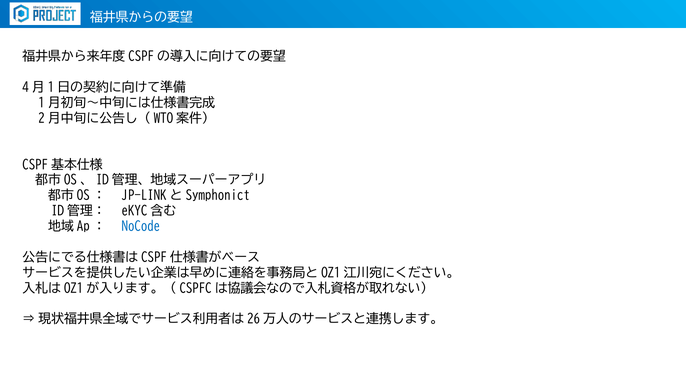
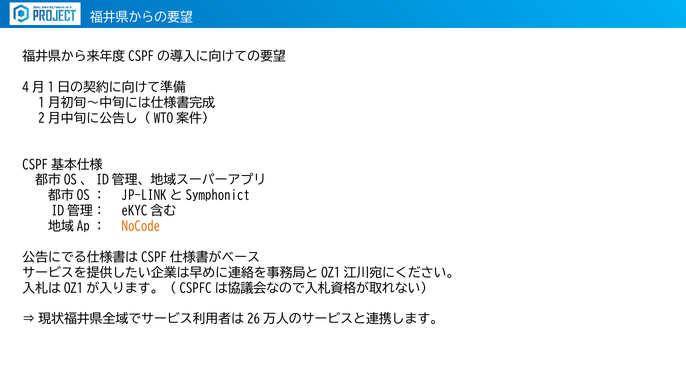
NoCode colour: blue -> orange
